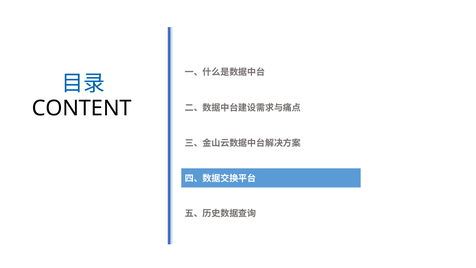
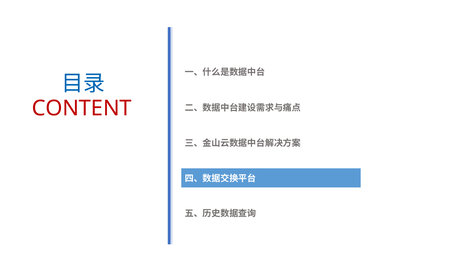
CONTENT colour: black -> red
